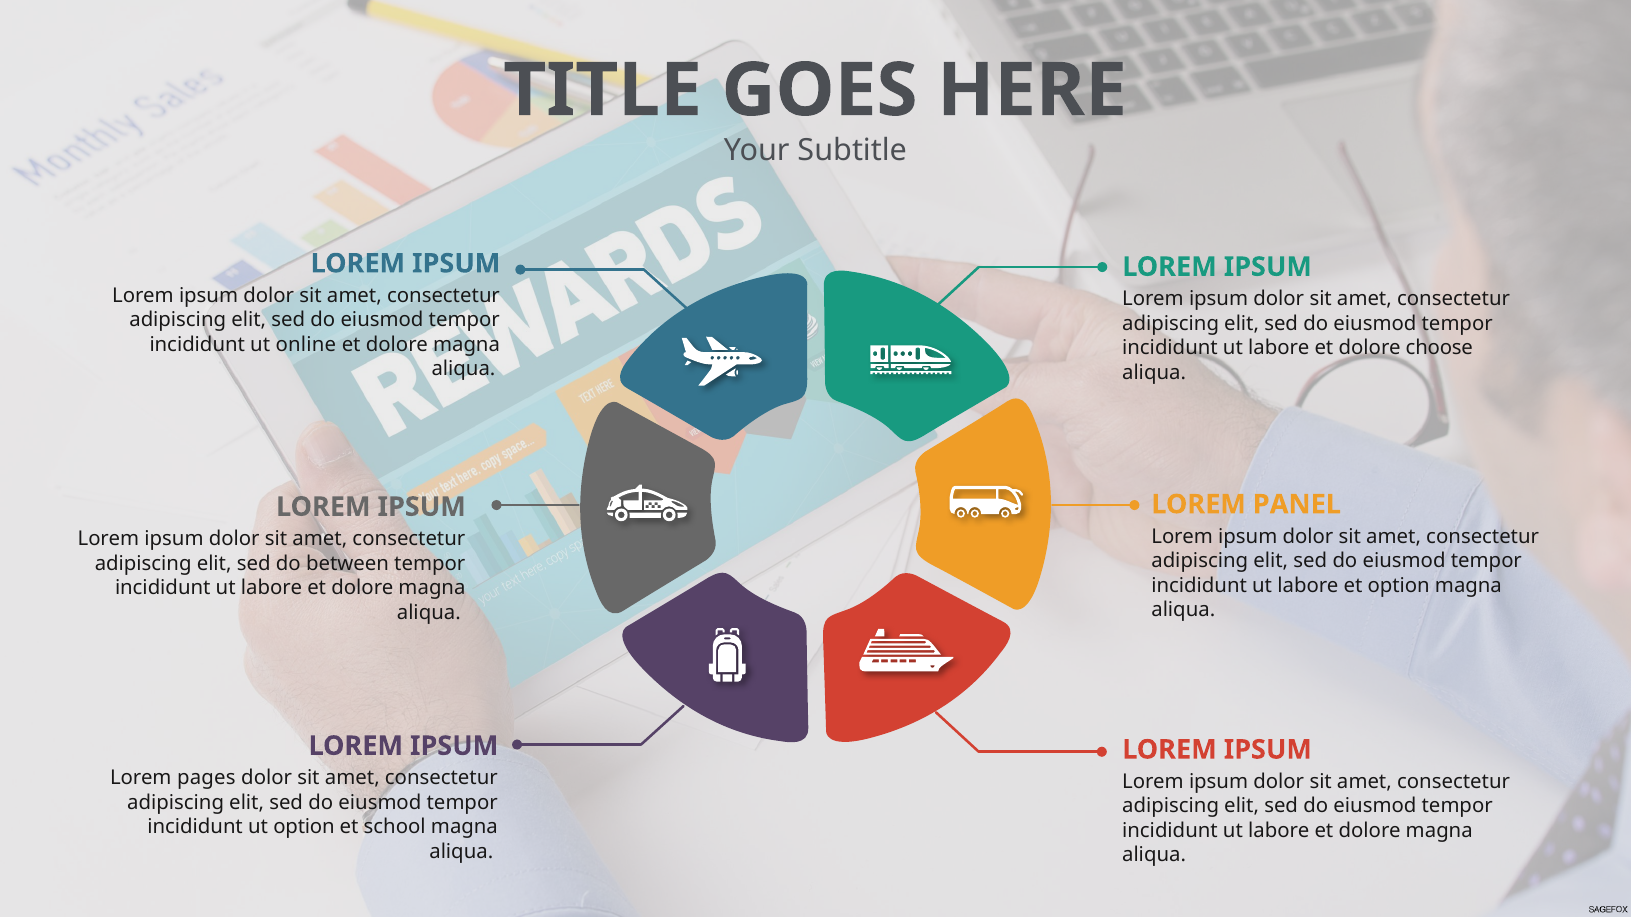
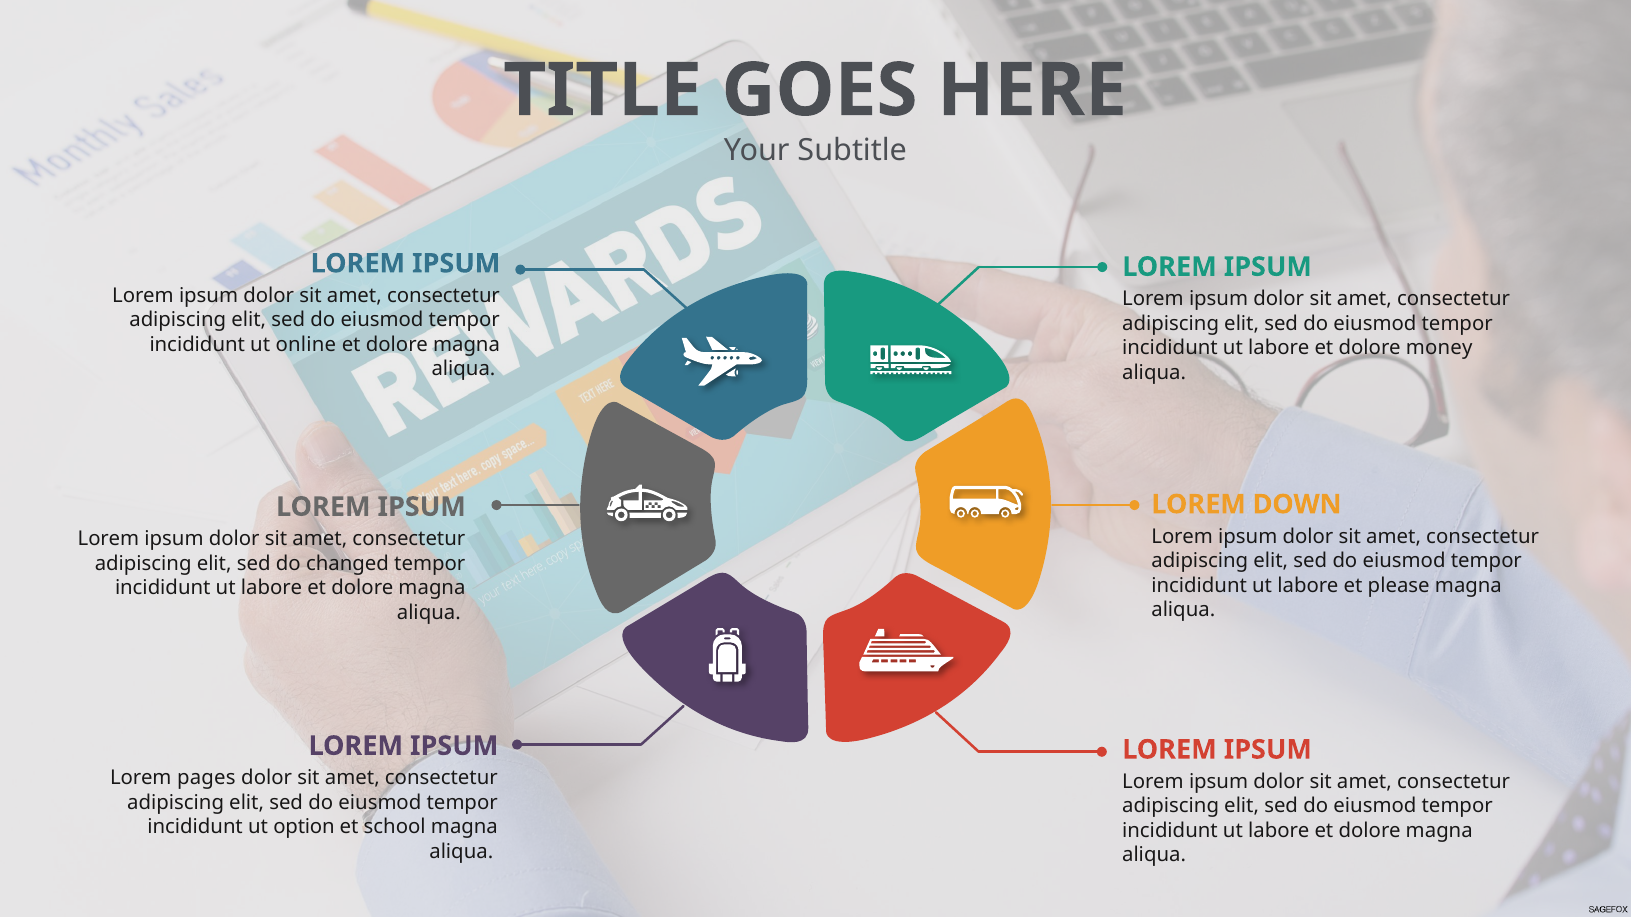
choose: choose -> money
PANEL: PANEL -> DOWN
between: between -> changed
et option: option -> please
